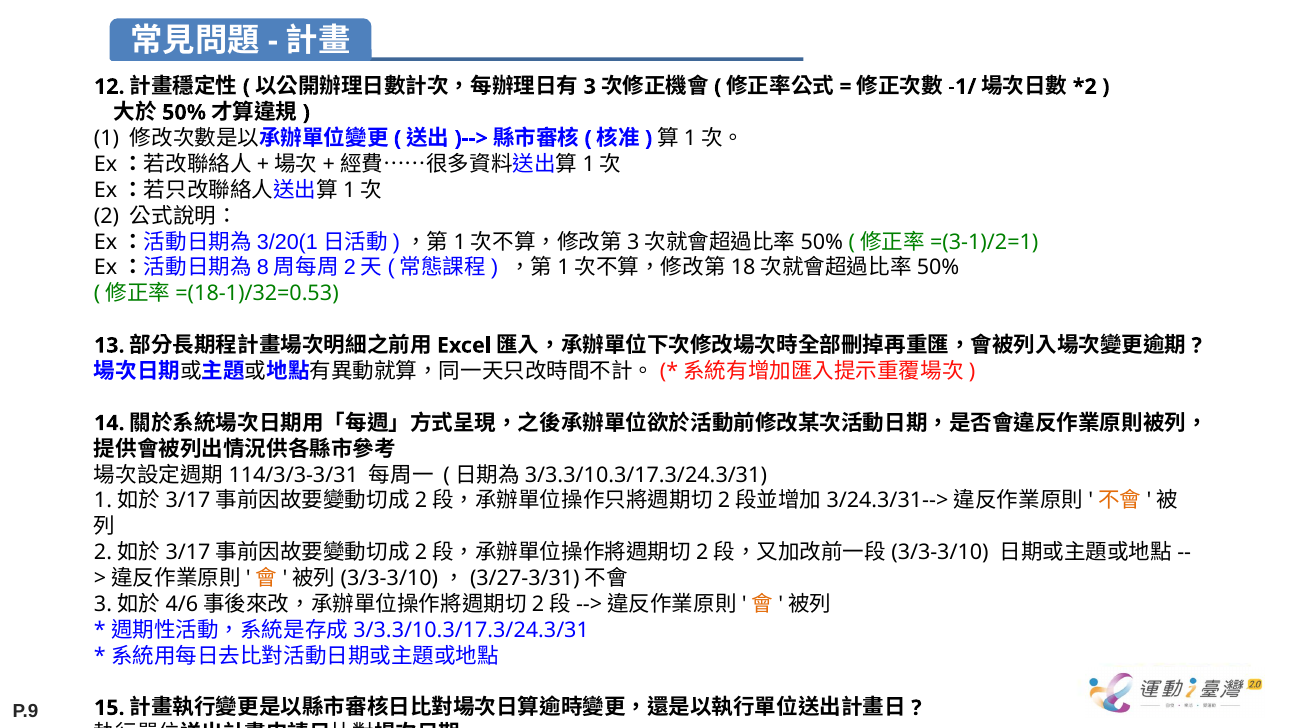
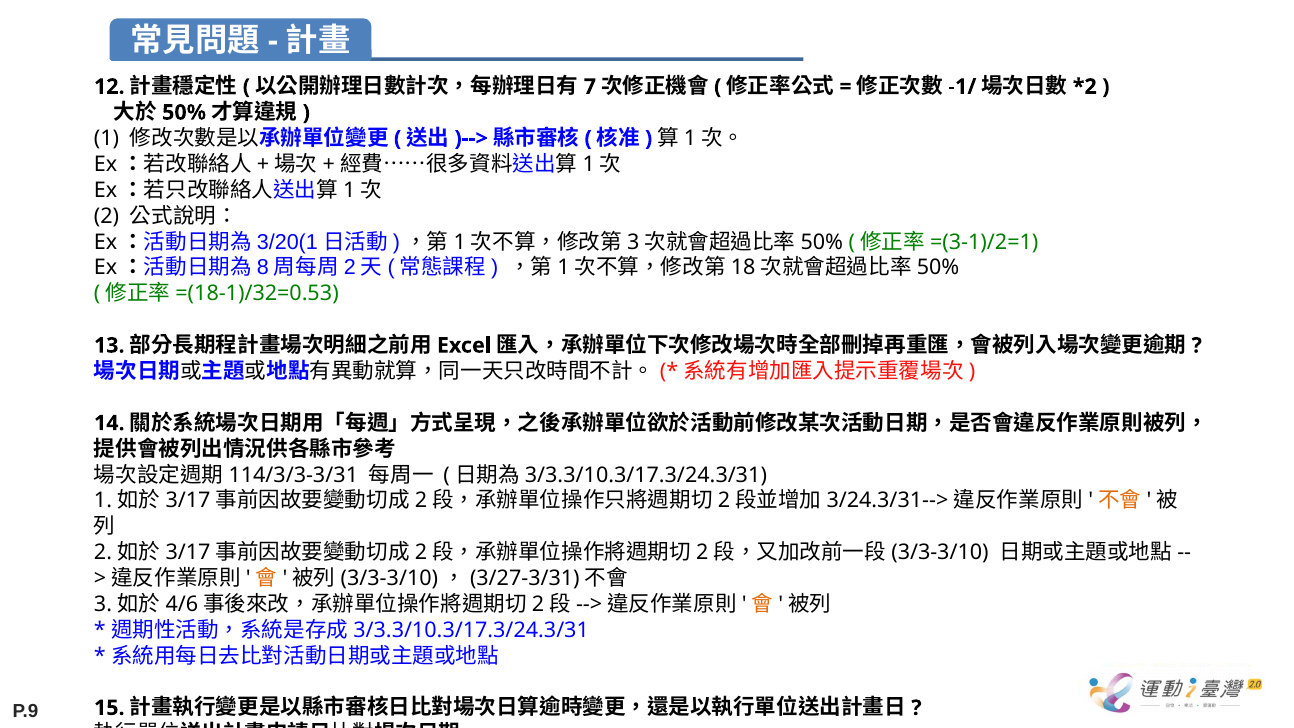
3: 3 -> 7
